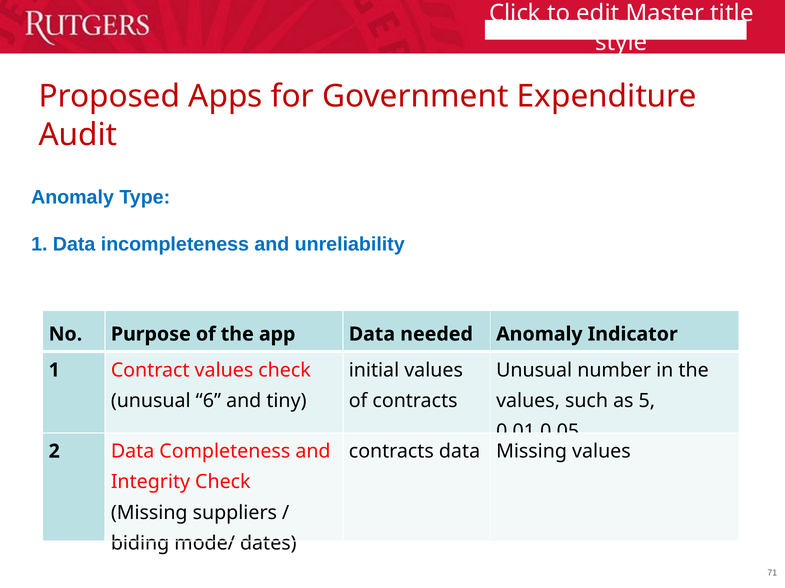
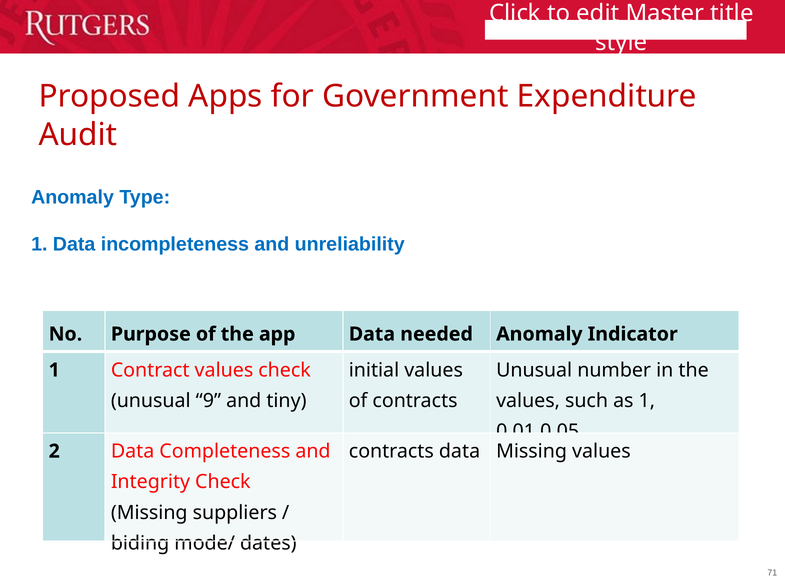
6: 6 -> 9
as 5: 5 -> 1
